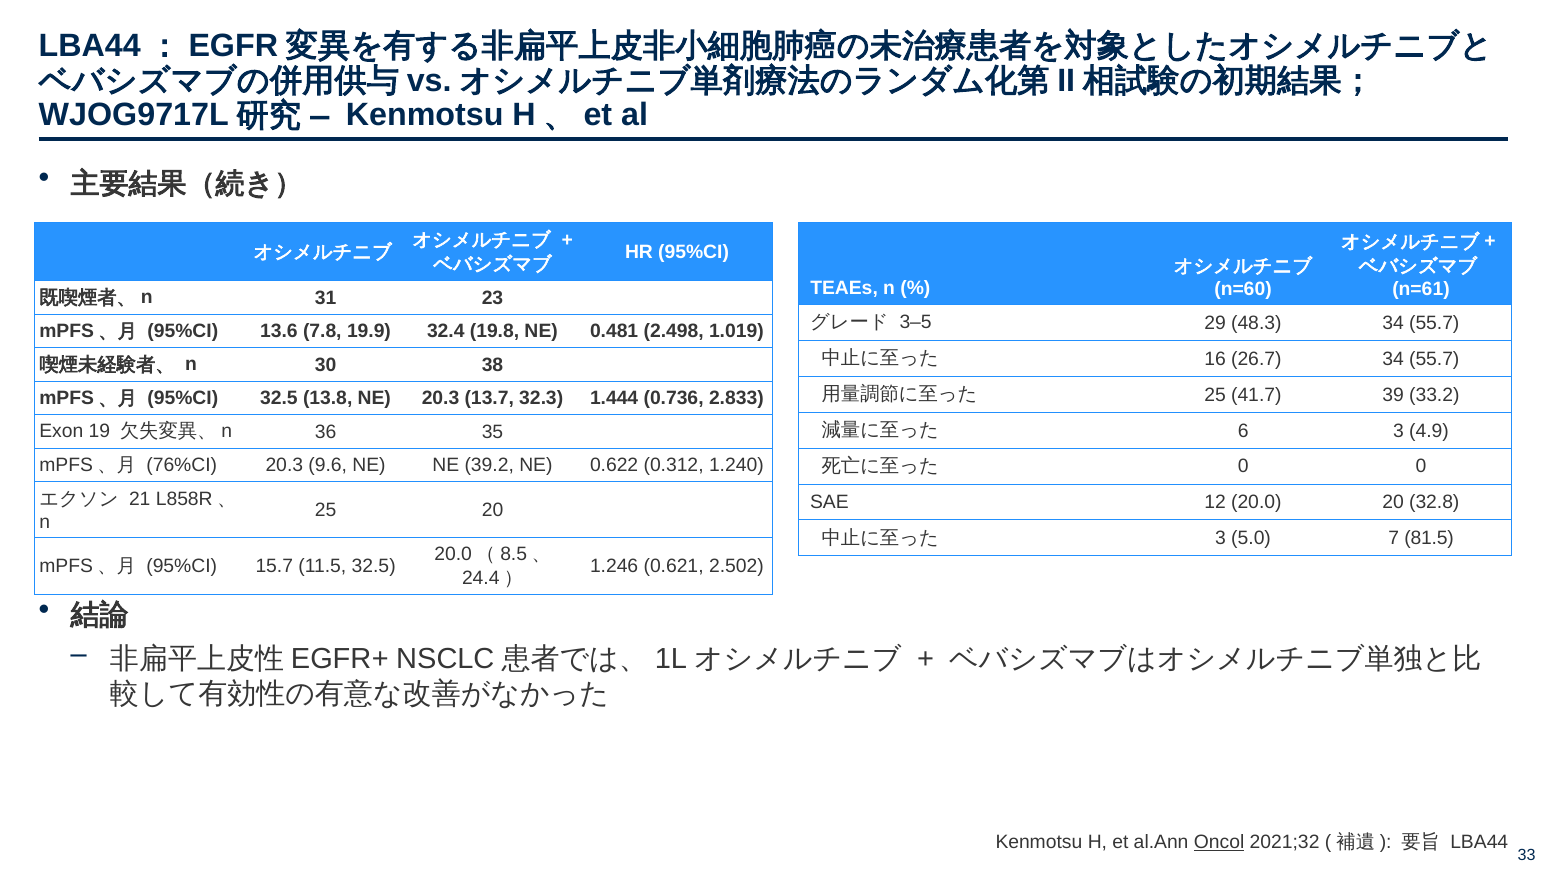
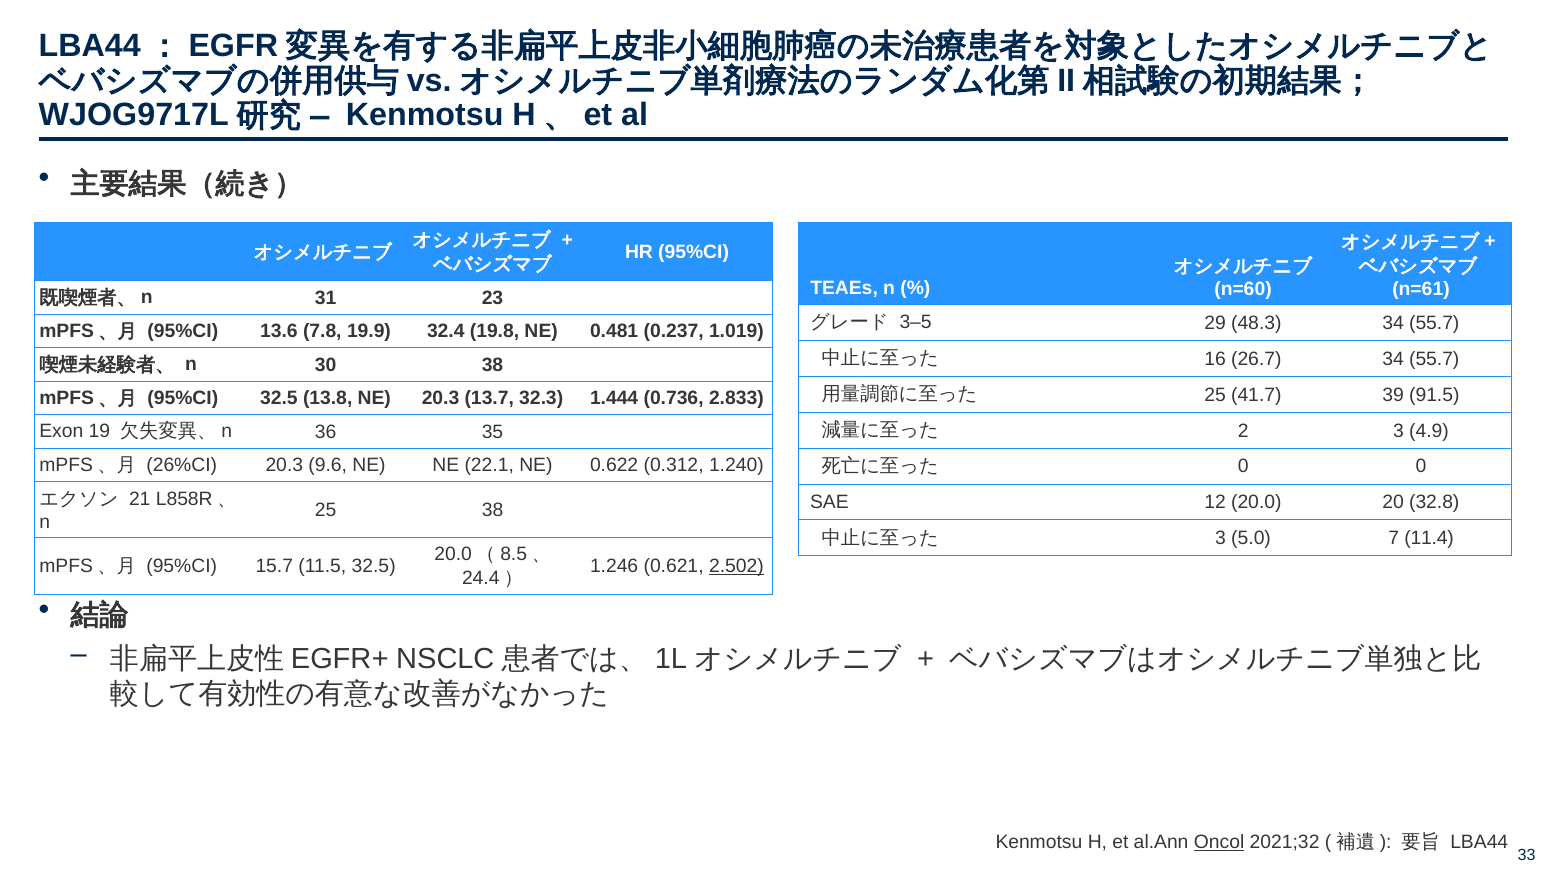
2.498: 2.498 -> 0.237
33.2: 33.2 -> 91.5
6: 6 -> 2
76%CI: 76%CI -> 26%CI
39.2: 39.2 -> 22.1
25 20: 20 -> 38
81.5: 81.5 -> 11.4
2.502 underline: none -> present
